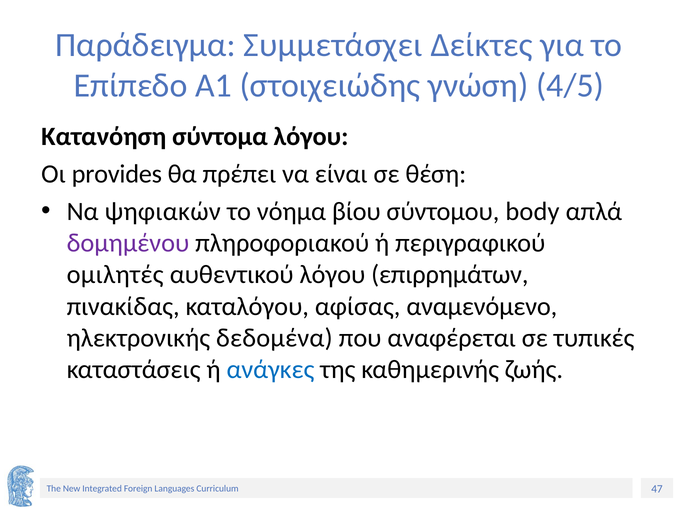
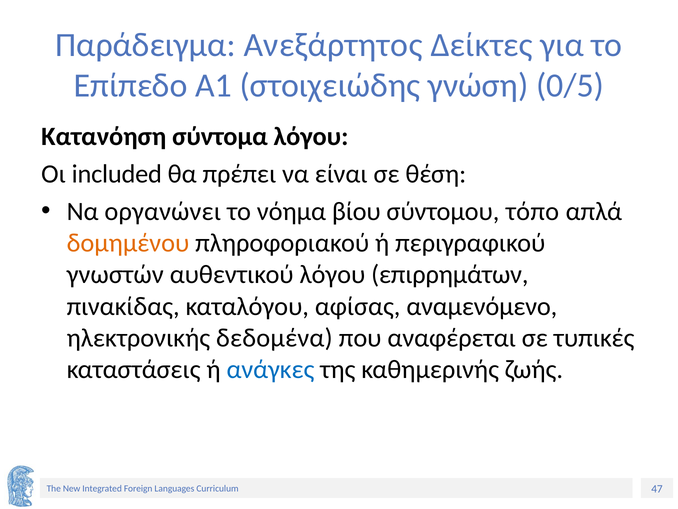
Συμμετάσχει: Συμμετάσχει -> Ανεξάρτητος
4/5: 4/5 -> 0/5
provides: provides -> included
ψηφιακών: ψηφιακών -> οργανώνει
body: body -> τόπο
δομημένου colour: purple -> orange
ομιλητές: ομιλητές -> γνωστών
